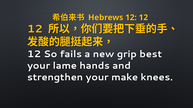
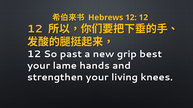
fails: fails -> past
make: make -> living
